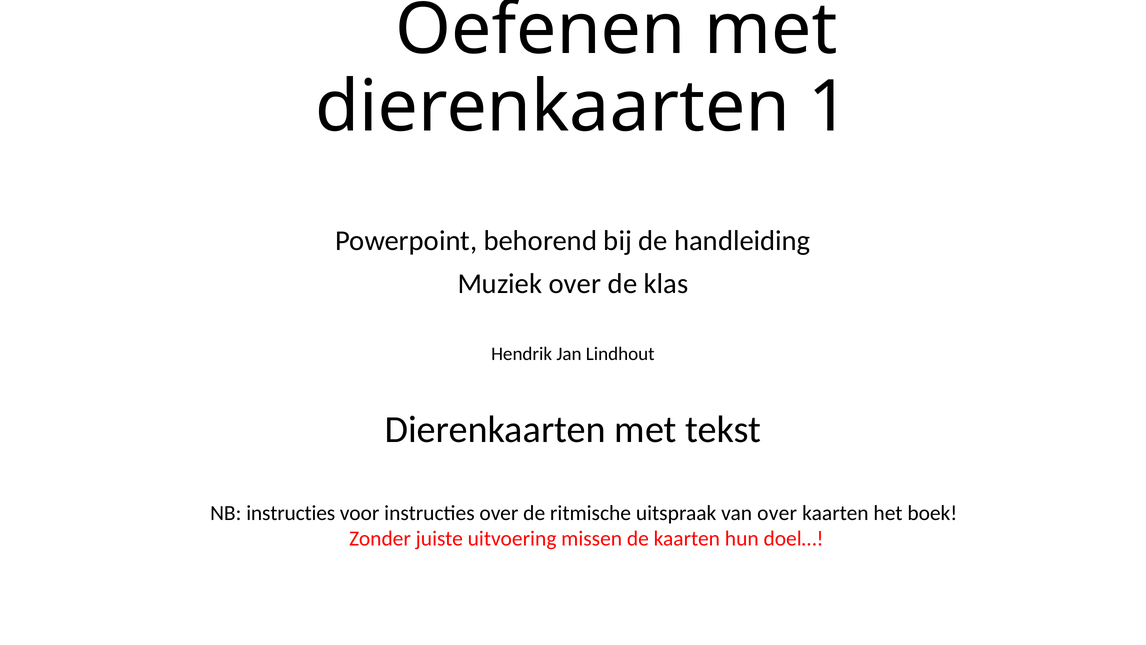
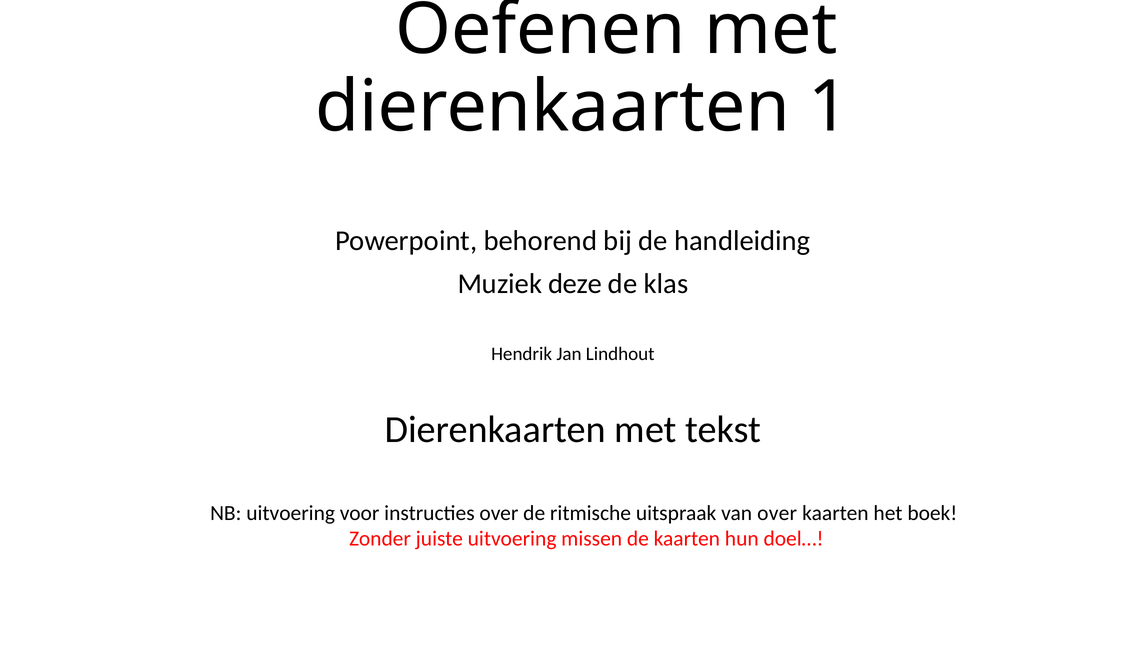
Muziek over: over -> deze
NB instructies: instructies -> uitvoering
